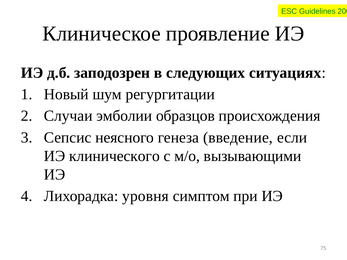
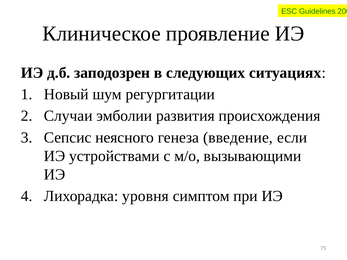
образцов: образцов -> развития
клинического: клинического -> устройствами
